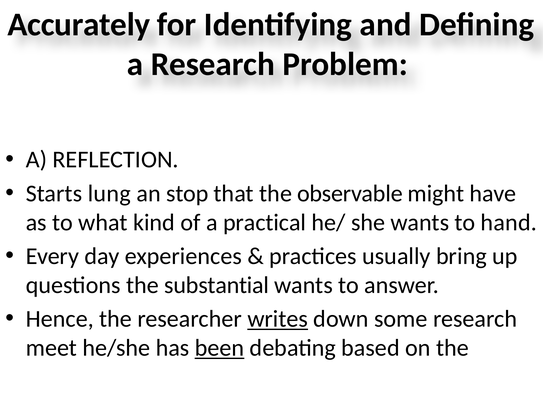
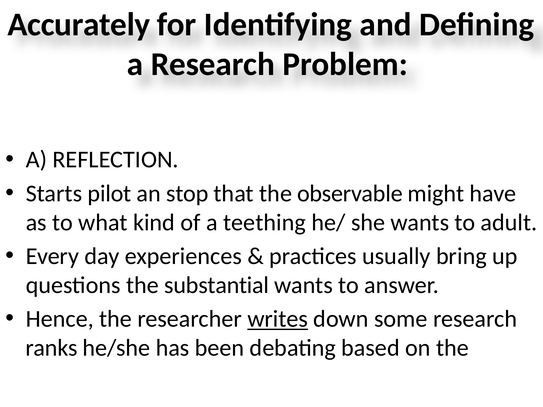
lung: lung -> pilot
practical: practical -> teething
hand: hand -> adult
meet: meet -> ranks
been underline: present -> none
